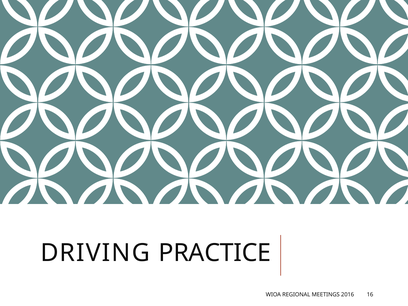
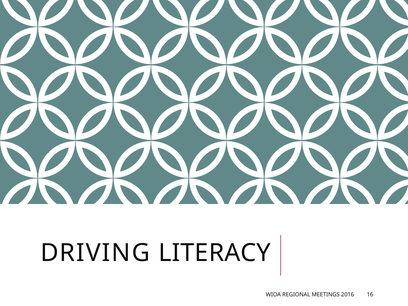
PRACTICE: PRACTICE -> LITERACY
